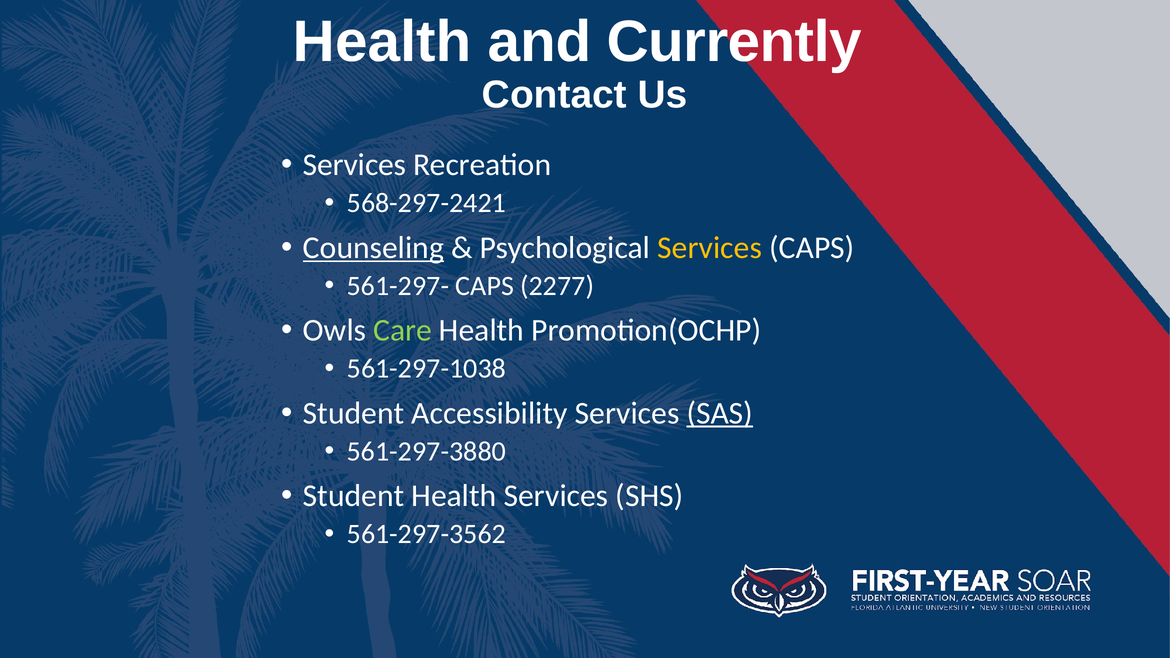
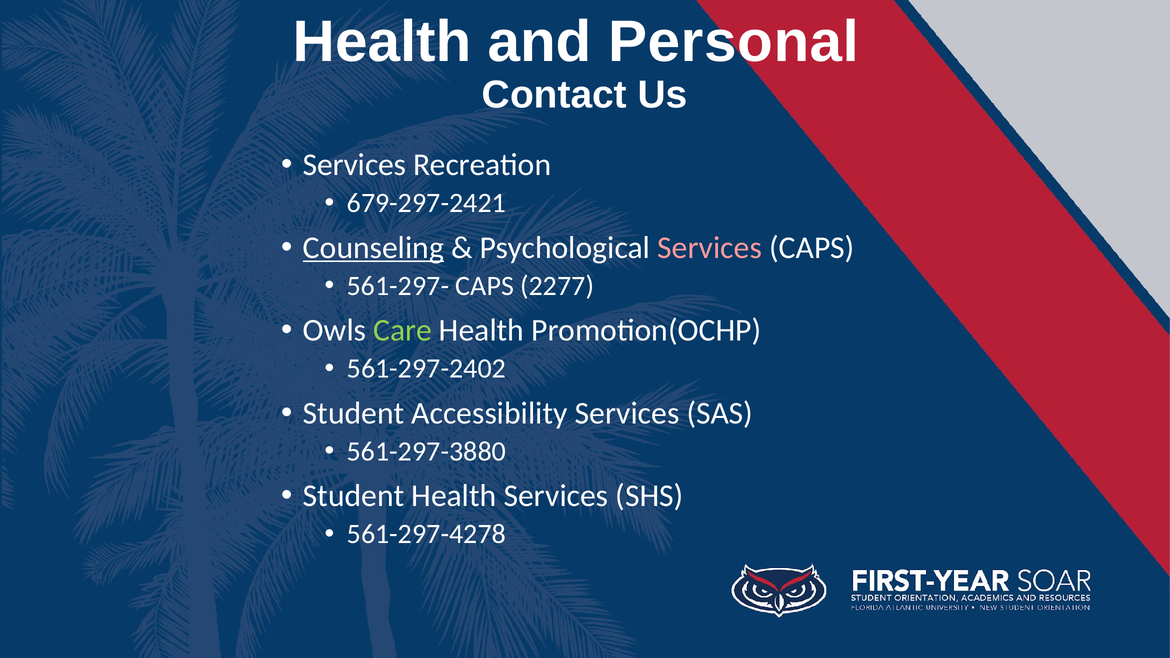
Currently: Currently -> Personal
568-297-2421: 568-297-2421 -> 679-297-2421
Services at (710, 248) colour: yellow -> pink
561-297-1038: 561-297-1038 -> 561-297-2402
SAS underline: present -> none
561-297-3562: 561-297-3562 -> 561-297-4278
